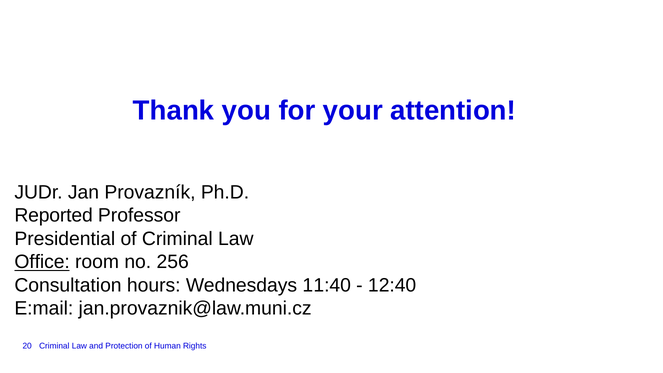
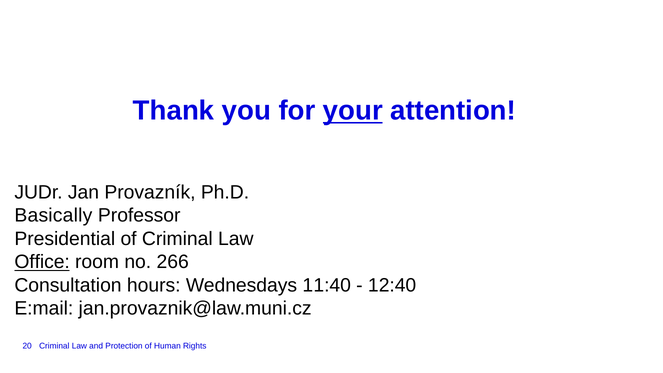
your underline: none -> present
Reported: Reported -> Basically
256: 256 -> 266
